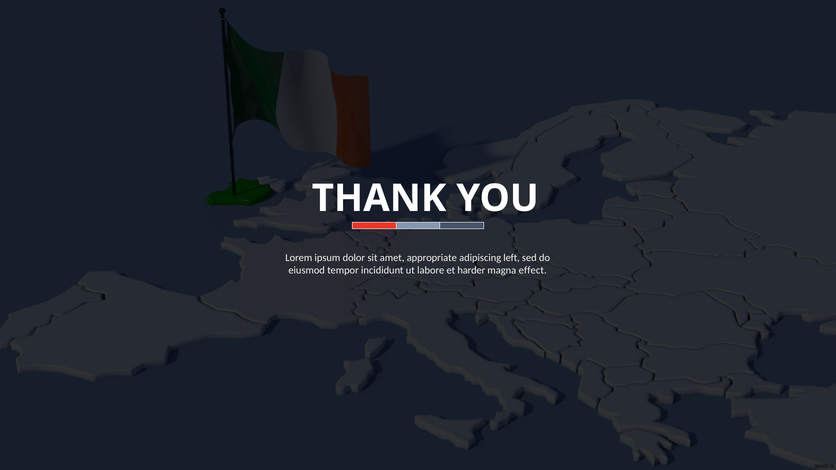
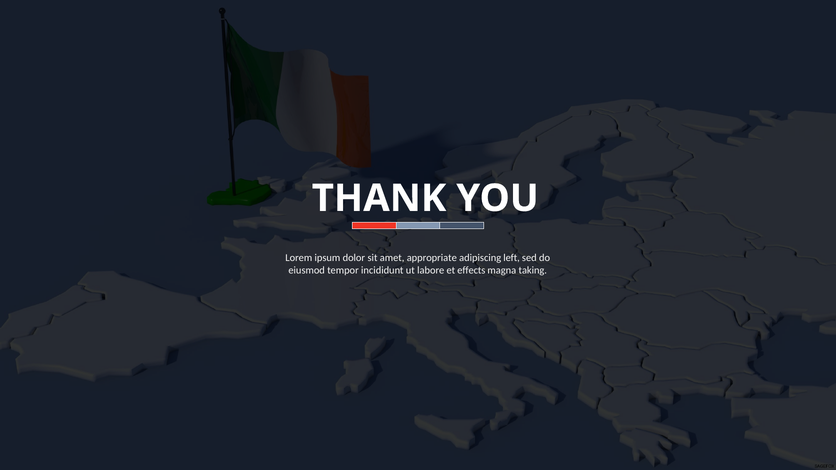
harder: harder -> effects
effect: effect -> taking
